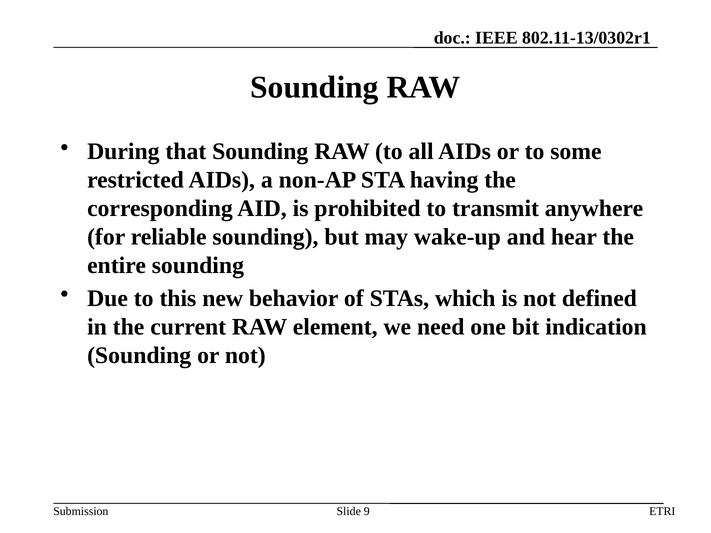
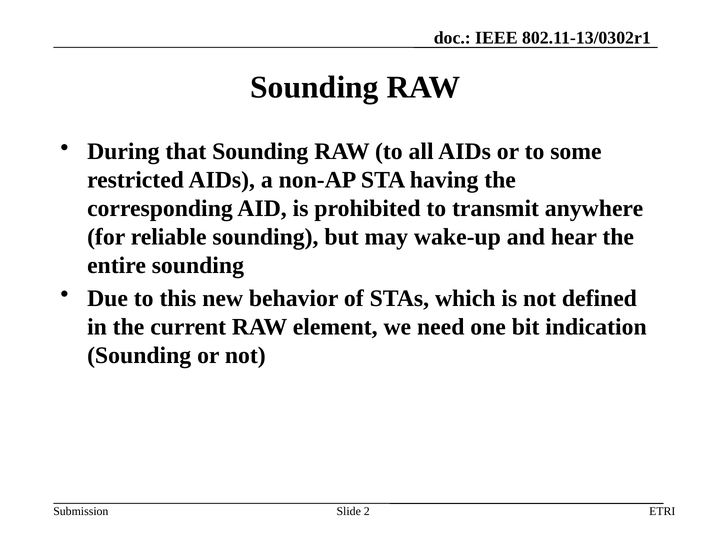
9: 9 -> 2
